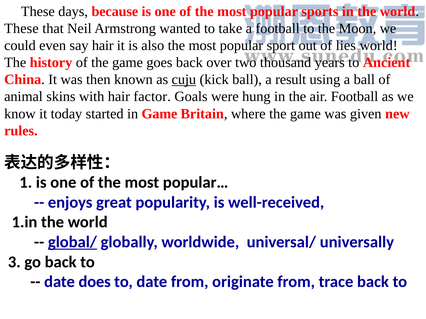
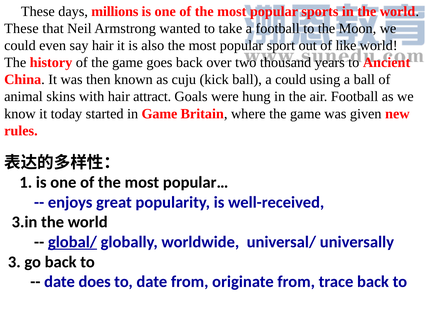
because: because -> millions
lies: lies -> like
cuju underline: present -> none
a result: result -> could
factor: factor -> attract
1.in: 1.in -> 3.in
